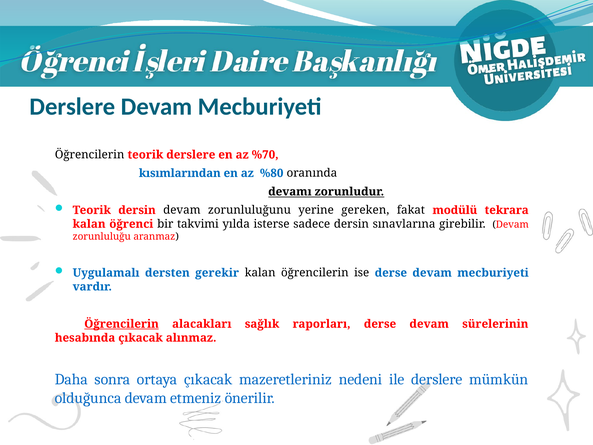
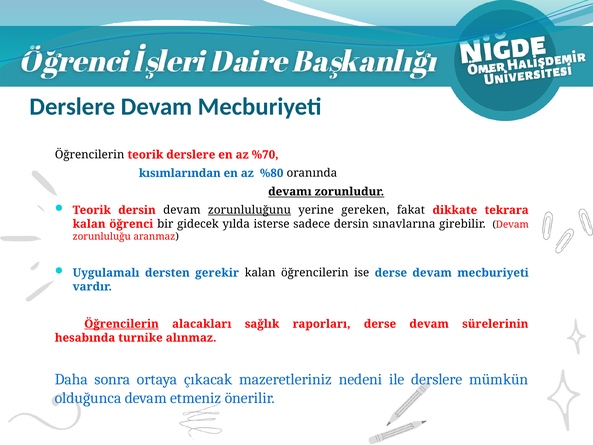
zorunluluğunu underline: none -> present
modülü: modülü -> dikkate
takvimi: takvimi -> gidecek
hesabında çıkacak: çıkacak -> turnike
